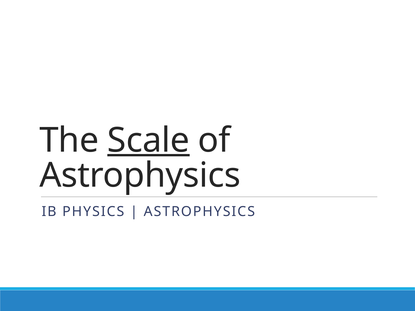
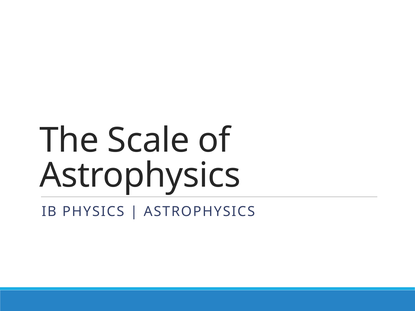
Scale underline: present -> none
